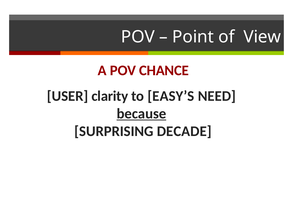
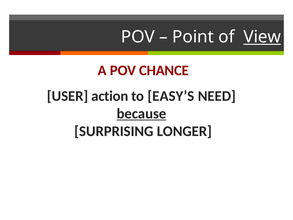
View underline: none -> present
clarity: clarity -> action
DECADE: DECADE -> LONGER
